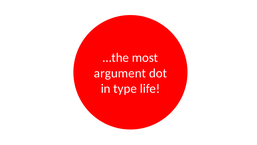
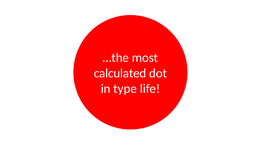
argument: argument -> calculated
